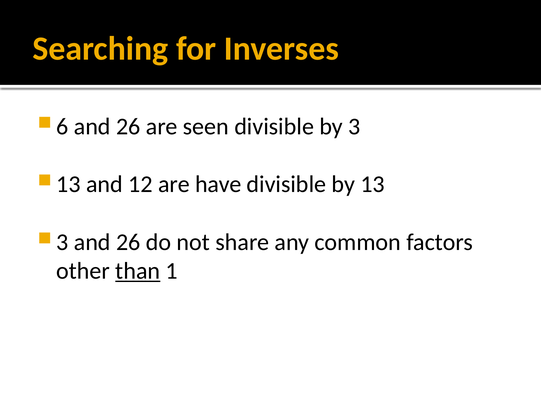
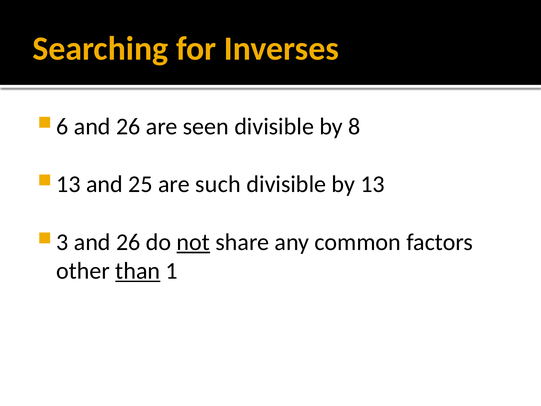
3: 3 -> 8
12: 12 -> 25
have: have -> such
not underline: none -> present
